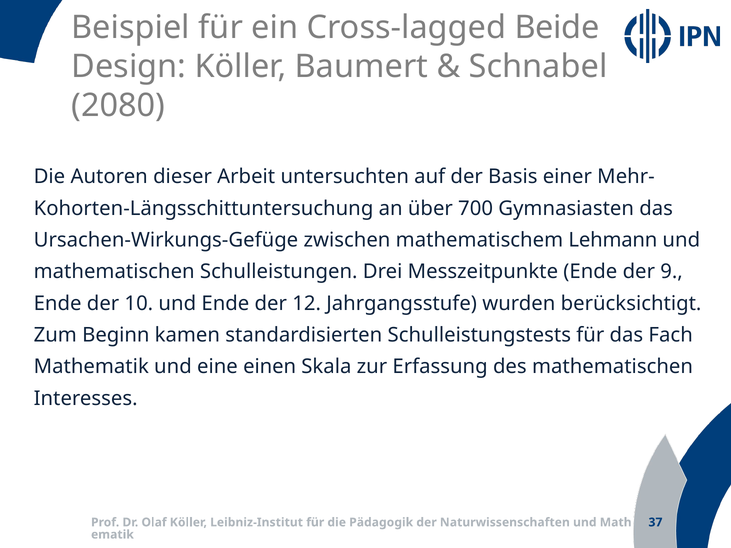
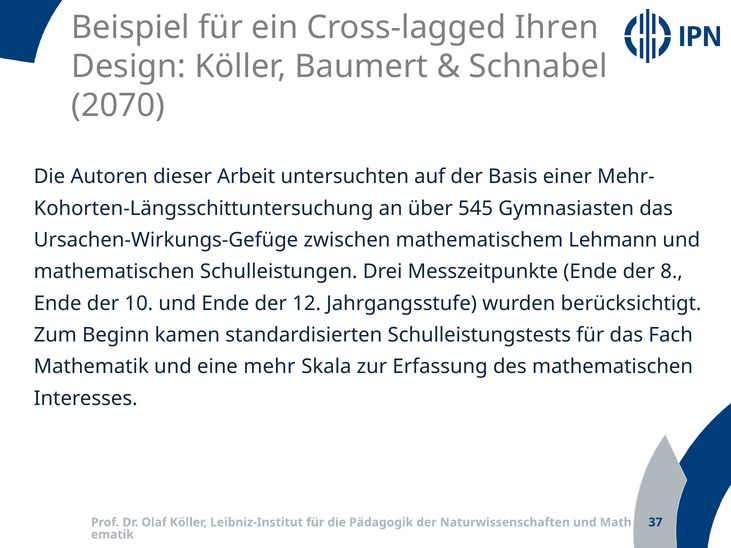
Beide: Beide -> Ihren
2080: 2080 -> 2070
700: 700 -> 545
9: 9 -> 8
einen: einen -> mehr
